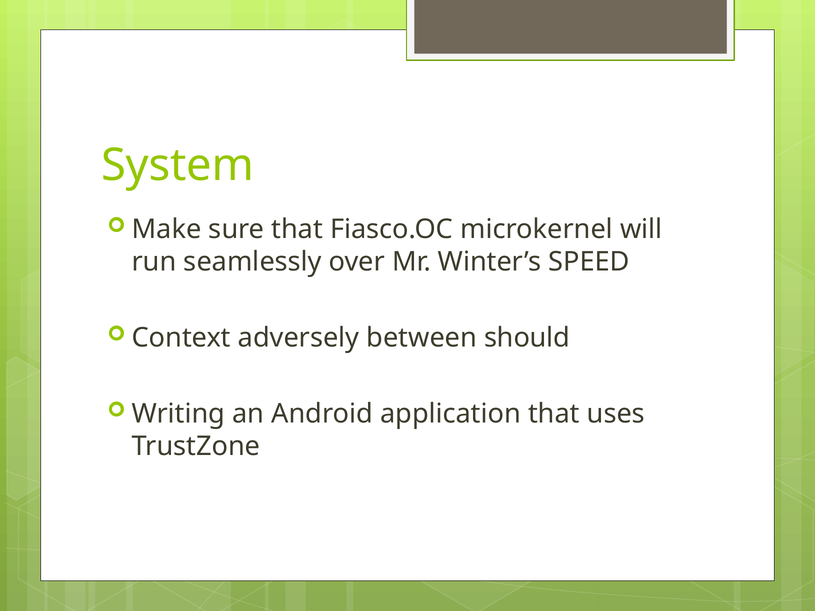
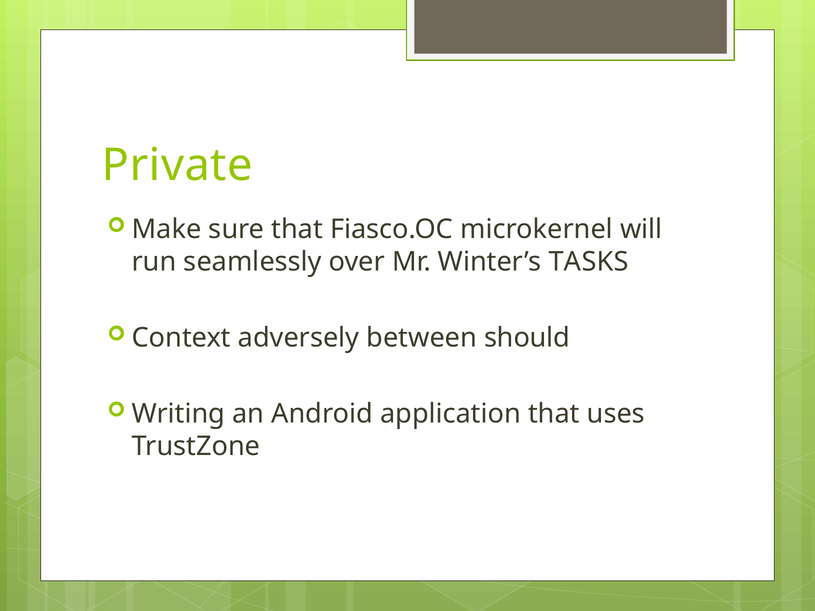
System: System -> Private
SPEED: SPEED -> TASKS
